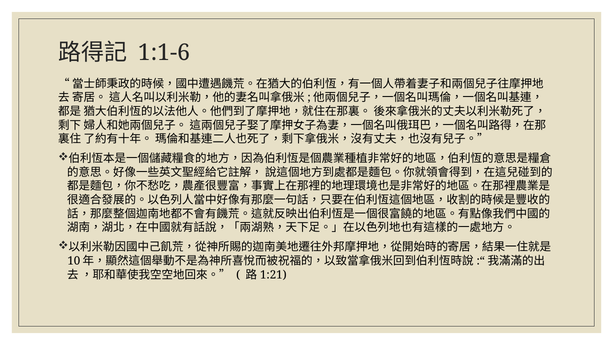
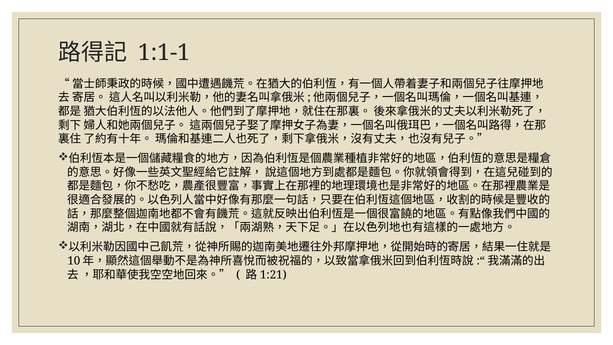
1:1-6: 1:1-6 -> 1:1-1
